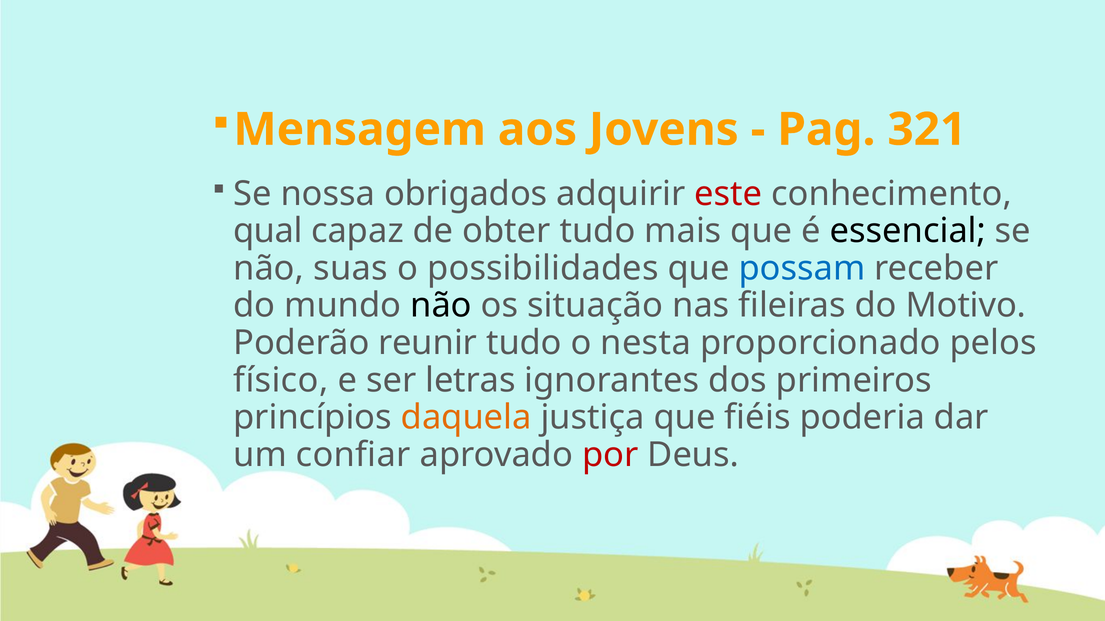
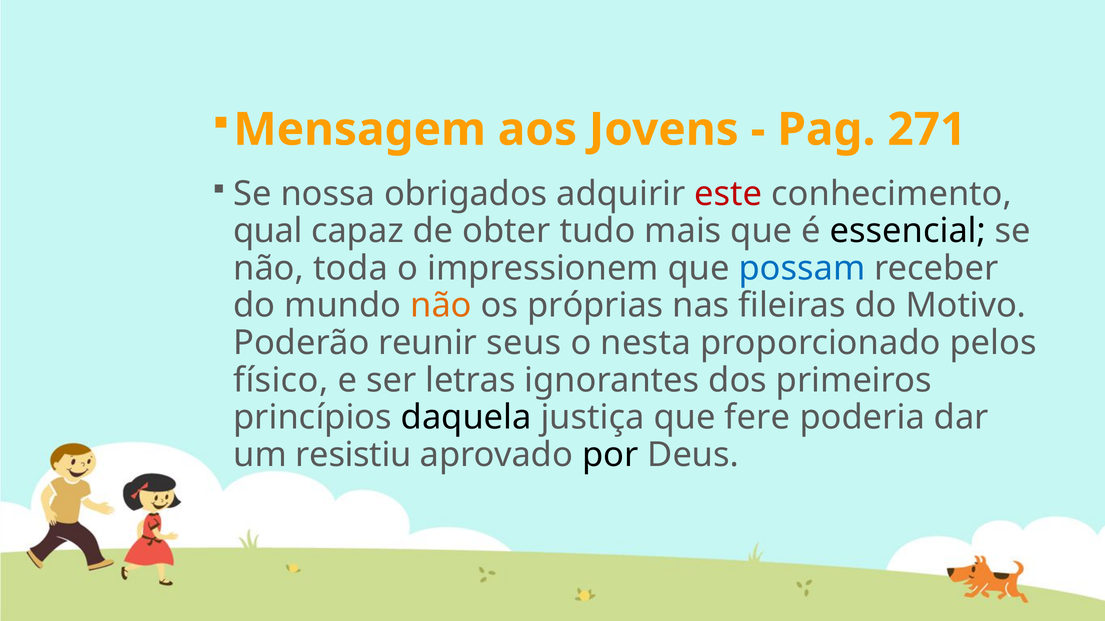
321: 321 -> 271
suas: suas -> toda
possibilidades: possibilidades -> impressionem
não at (441, 306) colour: black -> orange
situação: situação -> próprias
reunir tudo: tudo -> seus
daquela colour: orange -> black
fiéis: fiéis -> fere
confiar: confiar -> resistiu
por colour: red -> black
